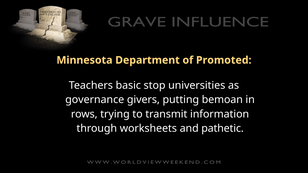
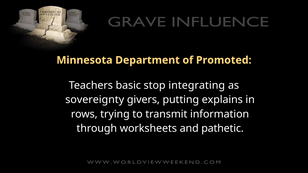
universities: universities -> integrating
governance: governance -> sovereignty
bemoan: bemoan -> explains
